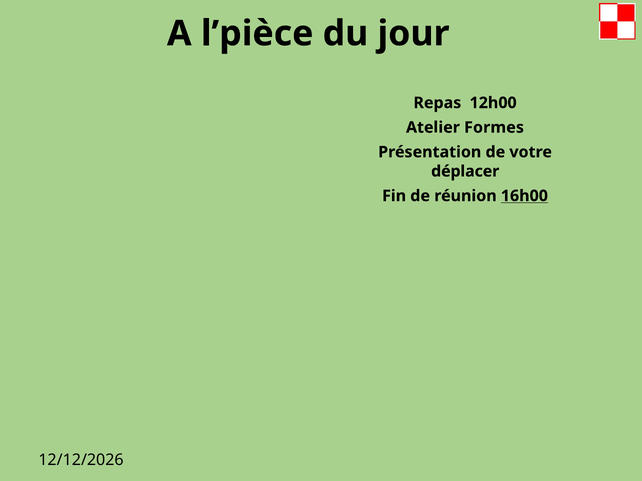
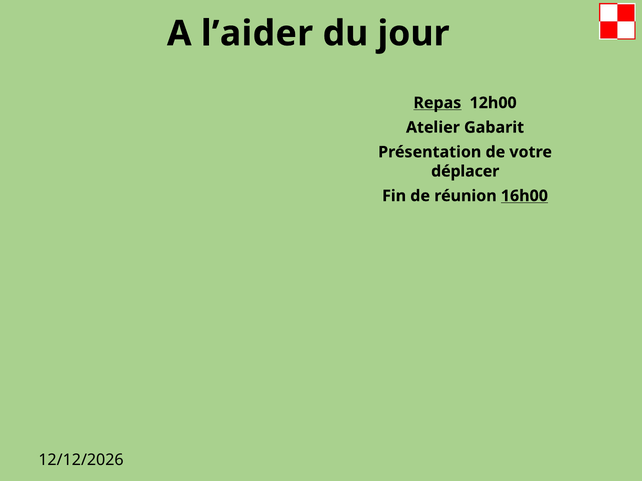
l’pièce: l’pièce -> l’aider
Repas underline: none -> present
Formes: Formes -> Gabarit
